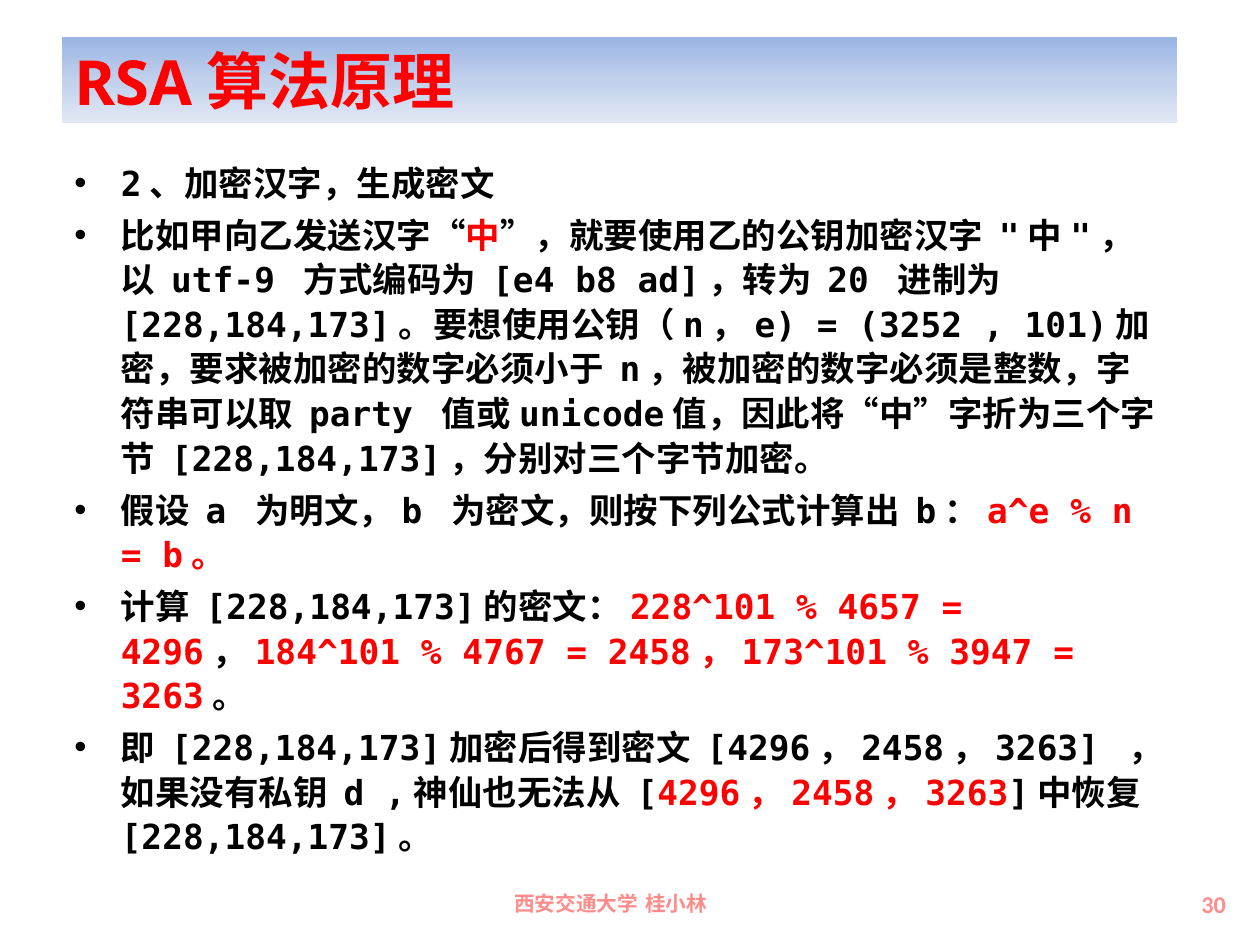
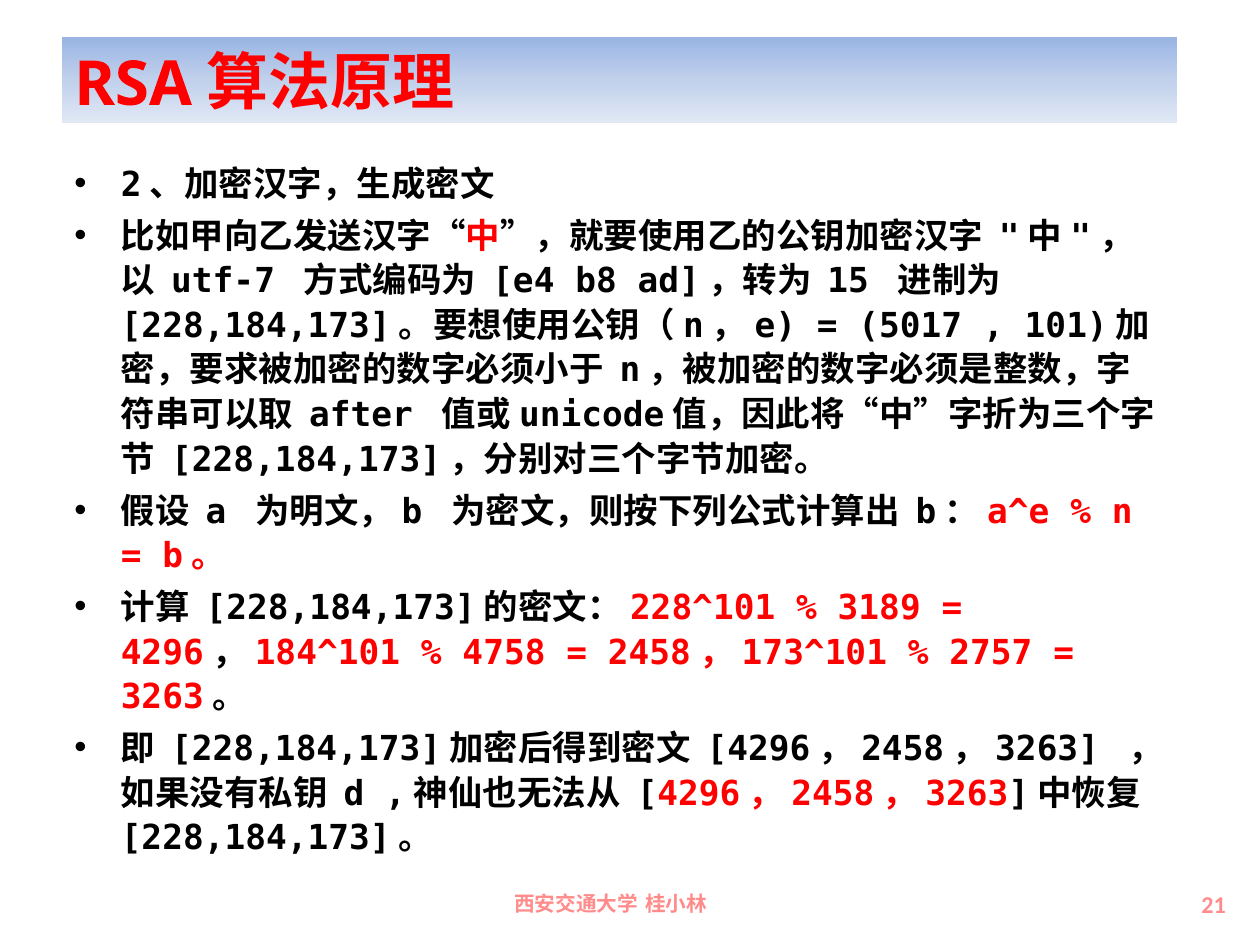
utf-9: utf-9 -> utf-7
20: 20 -> 15
3252: 3252 -> 5017
party: party -> after
4657: 4657 -> 3189
4767: 4767 -> 4758
3947: 3947 -> 2757
30: 30 -> 21
